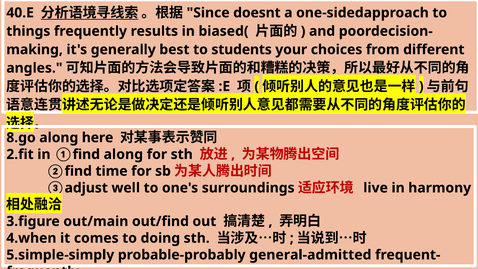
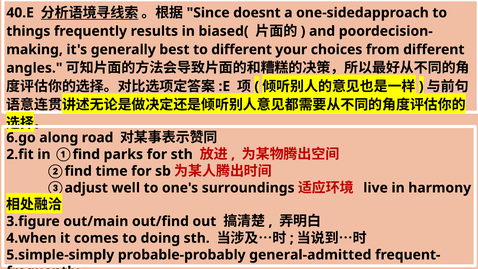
to students: students -> different
8.go: 8.go -> 6.go
here: here -> road
along at (123, 154): along -> parks
